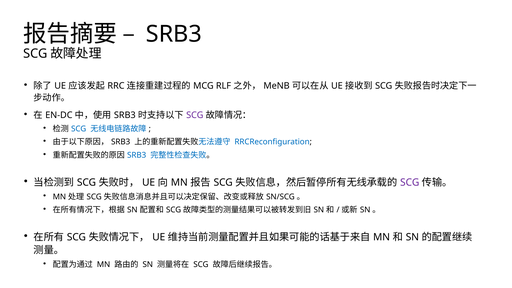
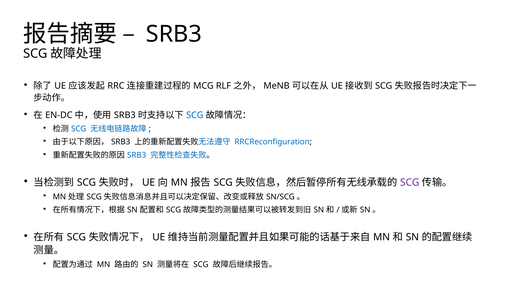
SCG at (195, 115) colour: purple -> blue
